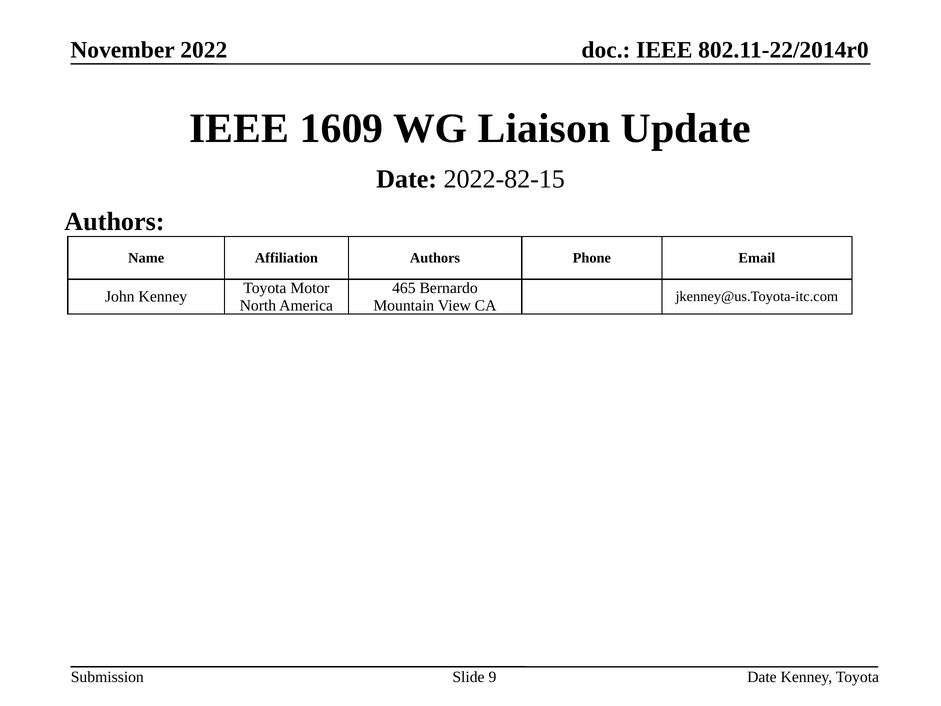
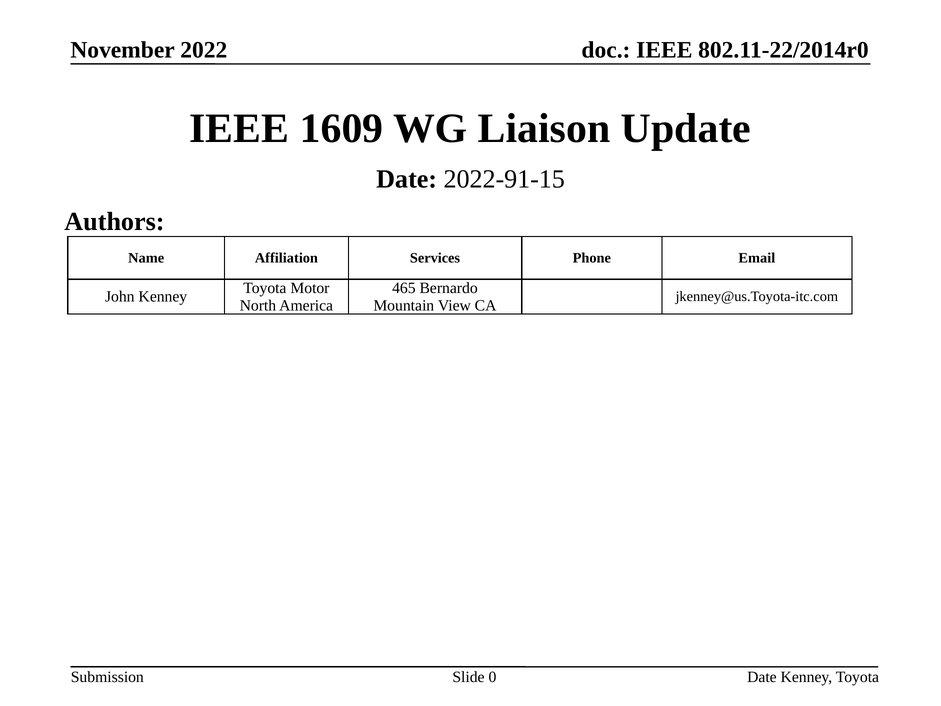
2022-82-15: 2022-82-15 -> 2022-91-15
Affiliation Authors: Authors -> Services
9: 9 -> 0
